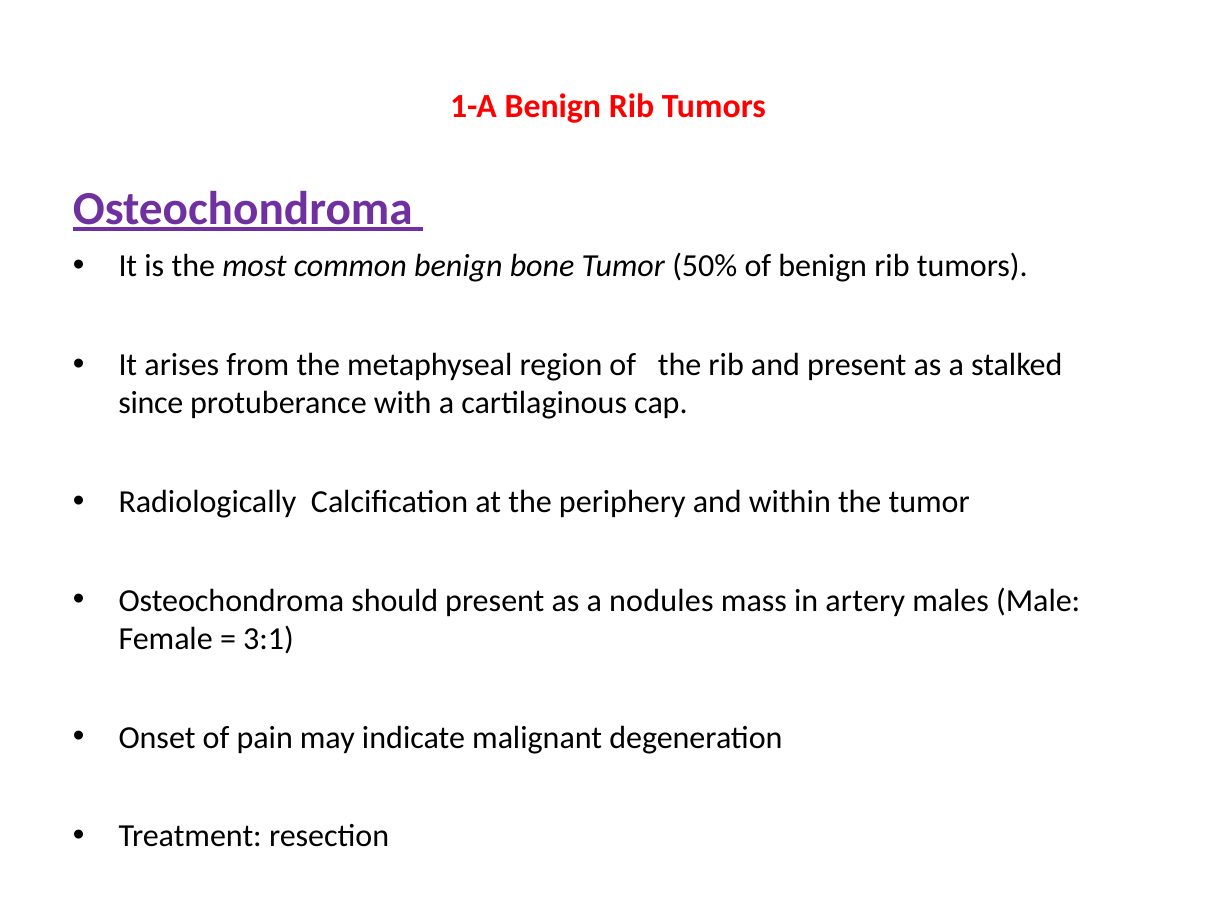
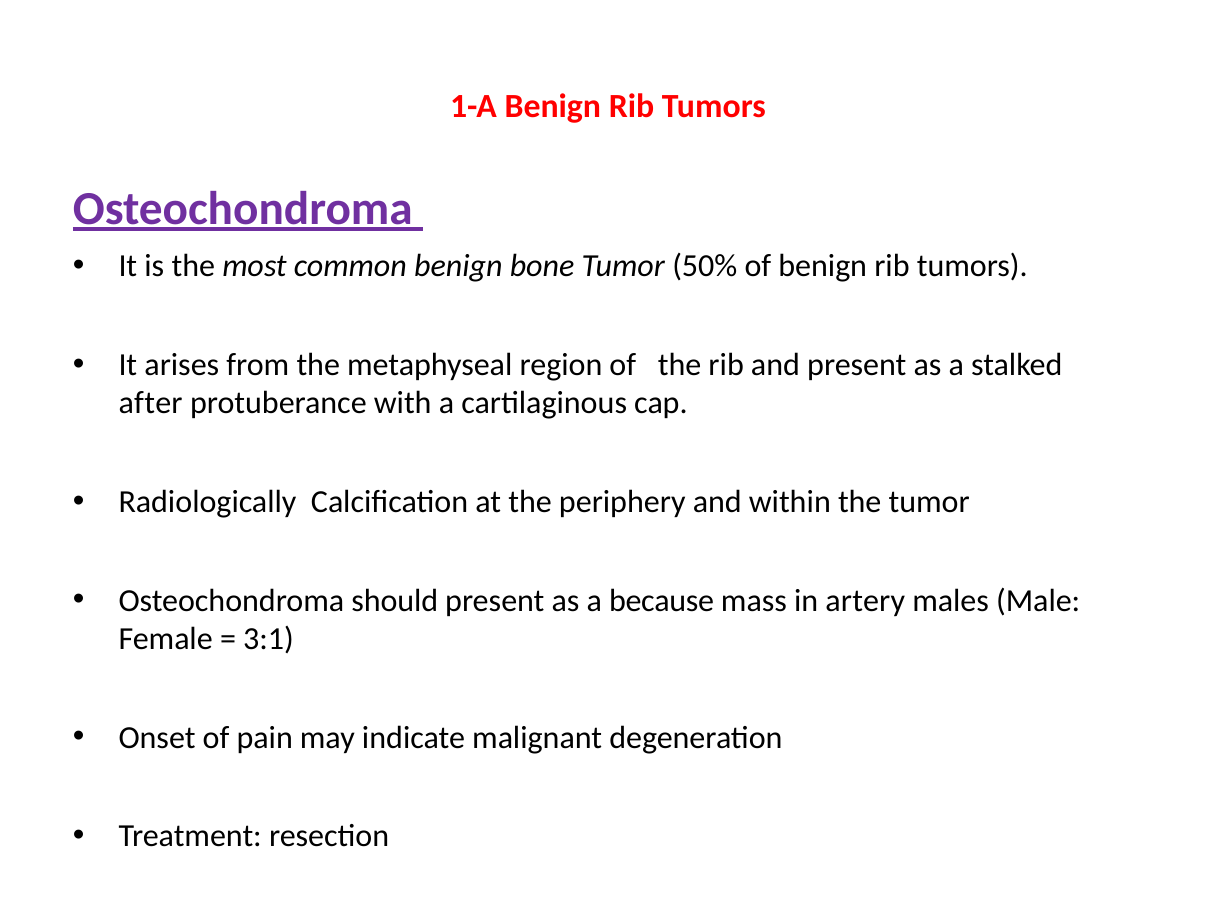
since: since -> after
nodules: nodules -> because
